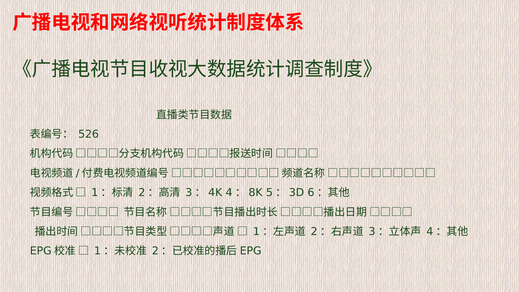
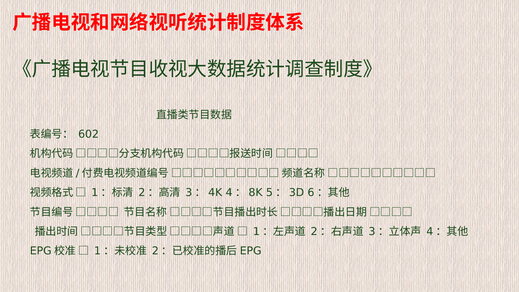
526: 526 -> 602
